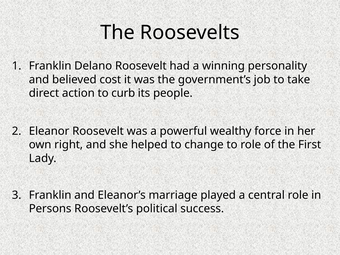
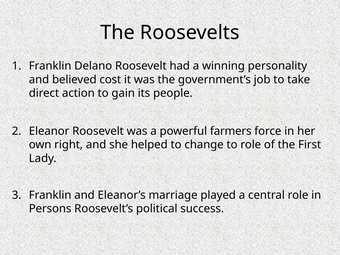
curb: curb -> gain
wealthy: wealthy -> farmers
